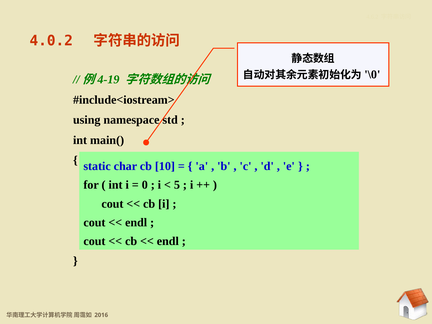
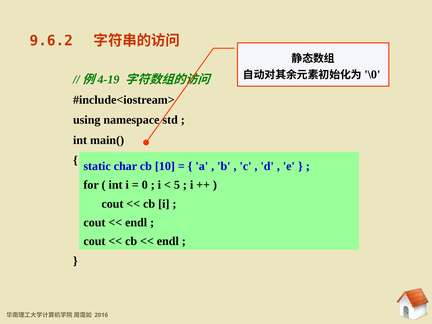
4.0.2: 4.0.2 -> 9.6.2
